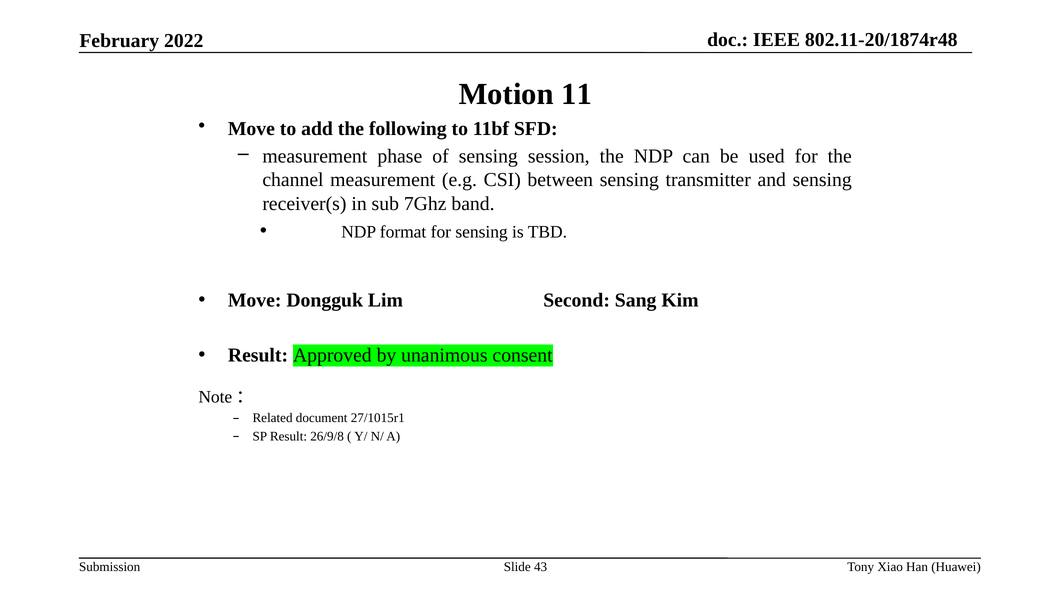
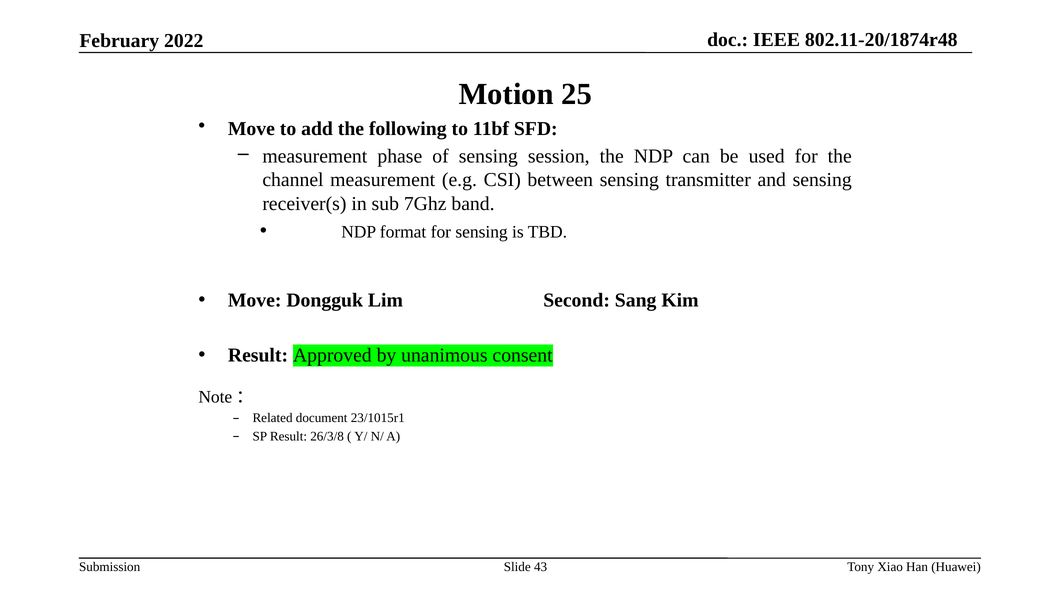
11: 11 -> 25
27/1015r1: 27/1015r1 -> 23/1015r1
26/9/8: 26/9/8 -> 26/3/8
